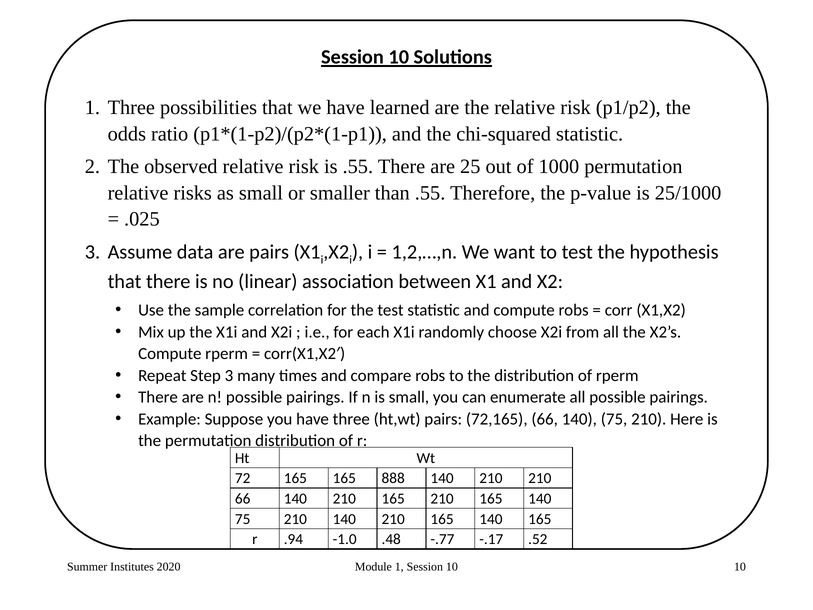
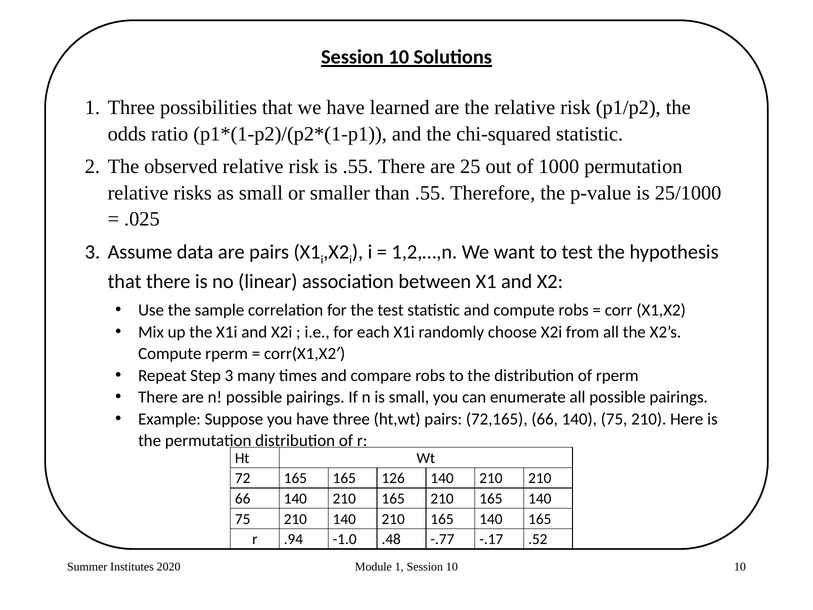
888: 888 -> 126
